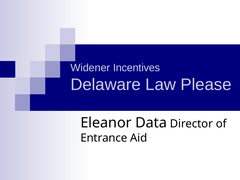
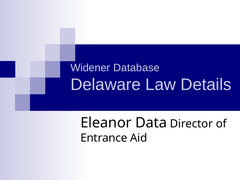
Incentives: Incentives -> Database
Please: Please -> Details
